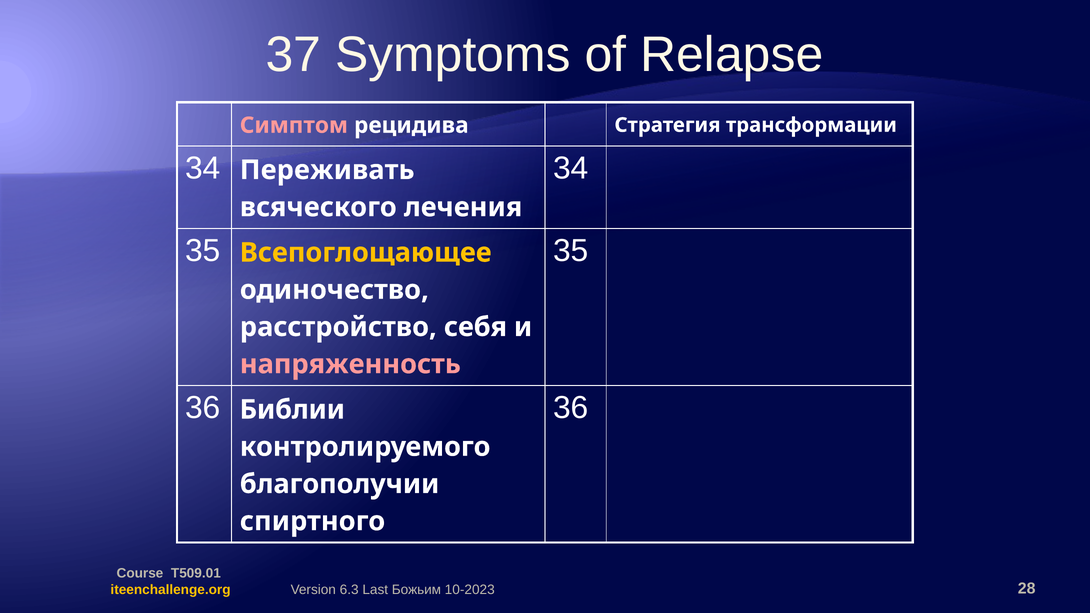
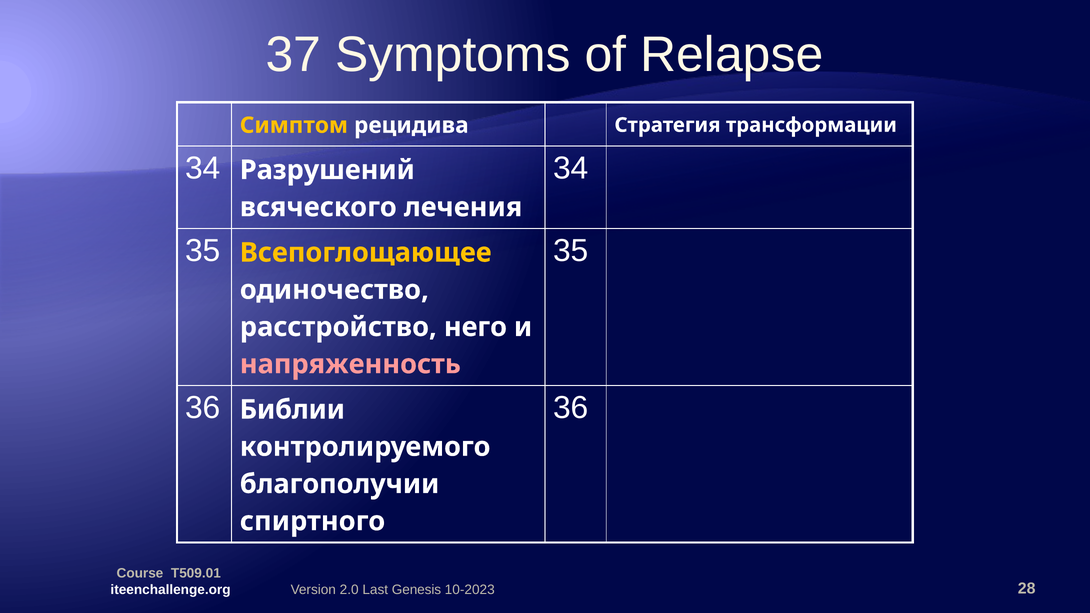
Симптом colour: pink -> yellow
Переживать: Переживать -> Разрушений
себя: себя -> него
iteenchallenge.org colour: yellow -> white
6.3: 6.3 -> 2.0
Божьим: Божьим -> Genesis
